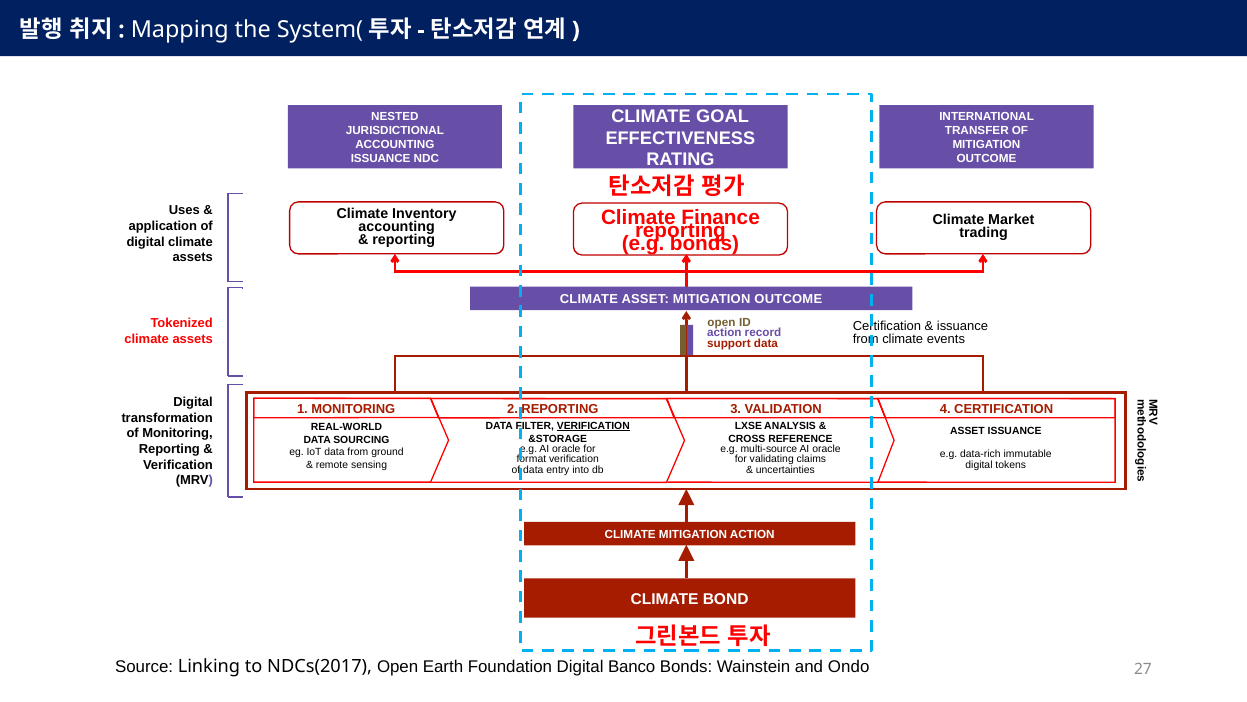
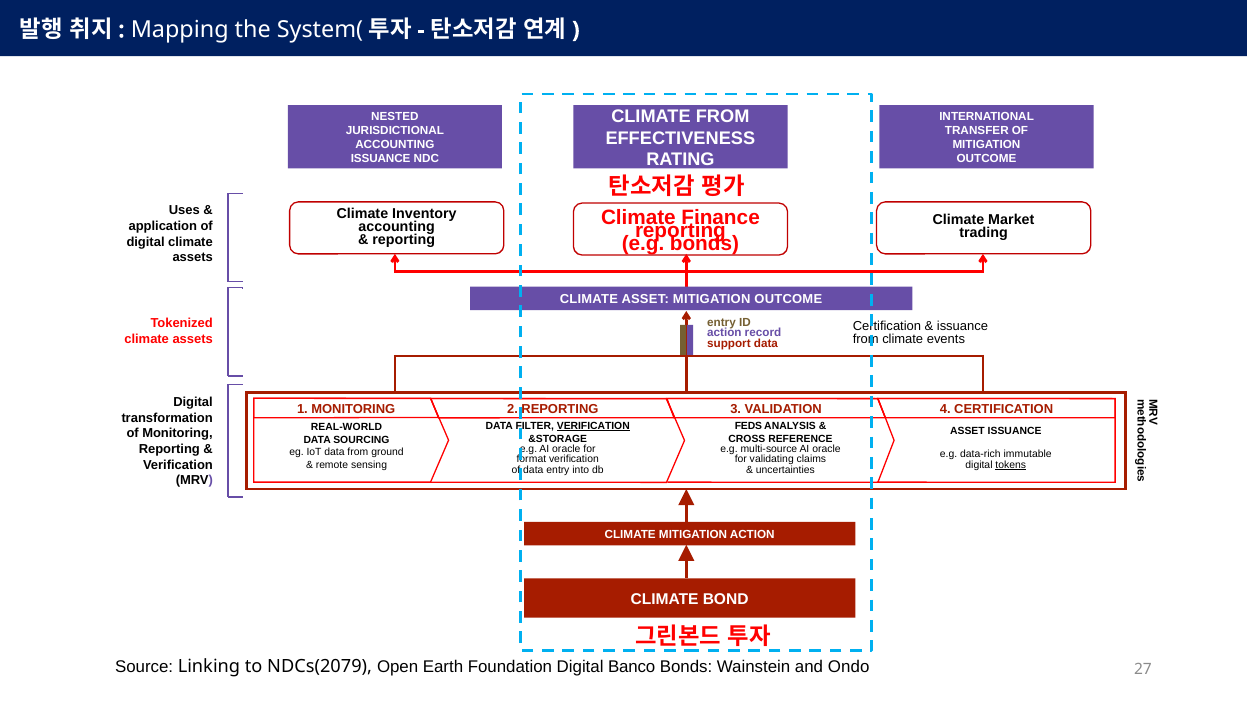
CLIMATE GOAL: GOAL -> FROM
open at (721, 322): open -> entry
LXSE: LXSE -> FEDS
tokens underline: none -> present
NDCs(2017: NDCs(2017 -> NDCs(2079
